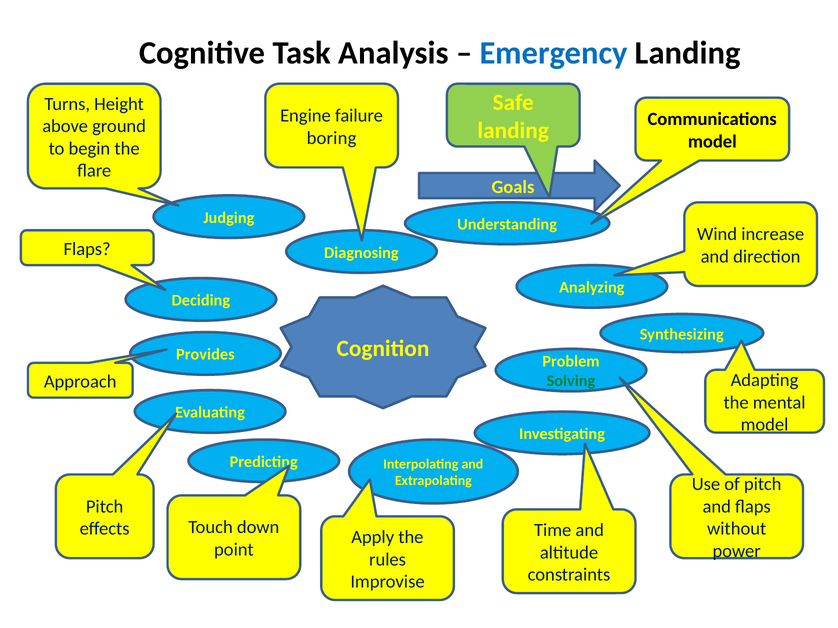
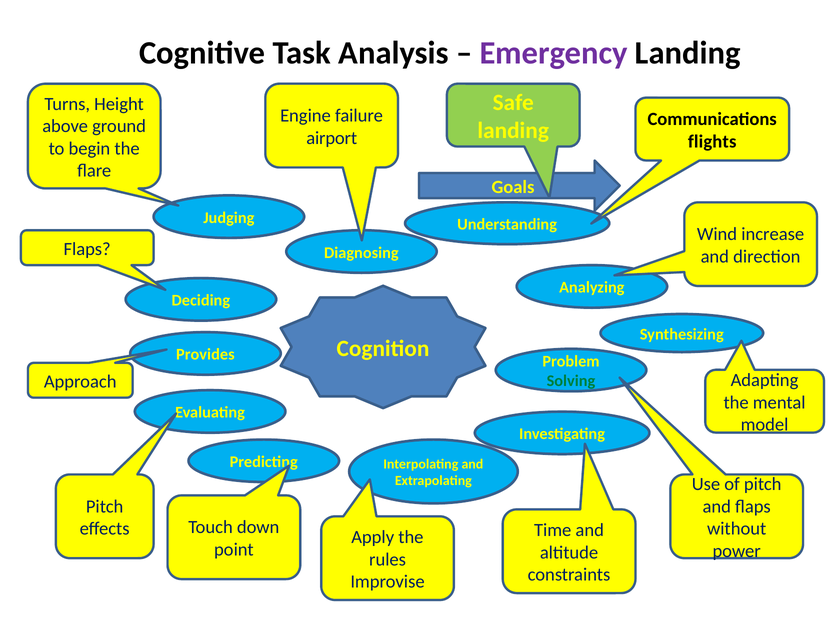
Emergency colour: blue -> purple
boring: boring -> airport
model at (712, 142): model -> flights
